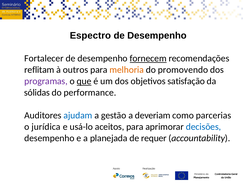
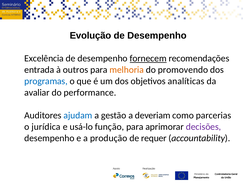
Espectro: Espectro -> Evolução
Fortalecer: Fortalecer -> Excelência
reflitam: reflitam -> entrada
programas colour: purple -> blue
que underline: present -> none
satisfação: satisfação -> analíticas
sólidas: sólidas -> avaliar
aceitos: aceitos -> função
decisões colour: blue -> purple
planejada: planejada -> produção
